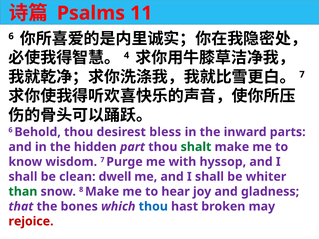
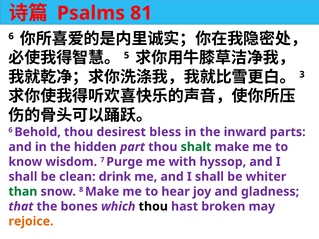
11: 11 -> 81
4: 4 -> 5
7 at (302, 75): 7 -> 3
dwell: dwell -> drink
thou at (153, 207) colour: blue -> black
rejoice colour: red -> orange
